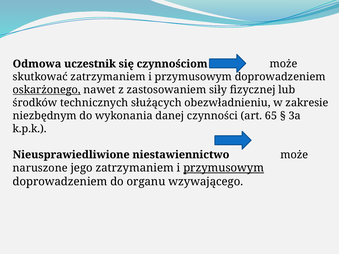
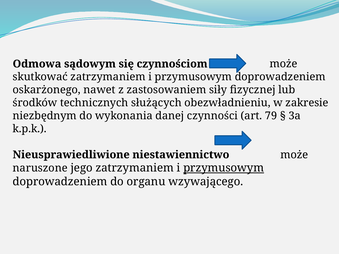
uczestnik: uczestnik -> sądowym
oskarżonego underline: present -> none
65: 65 -> 79
